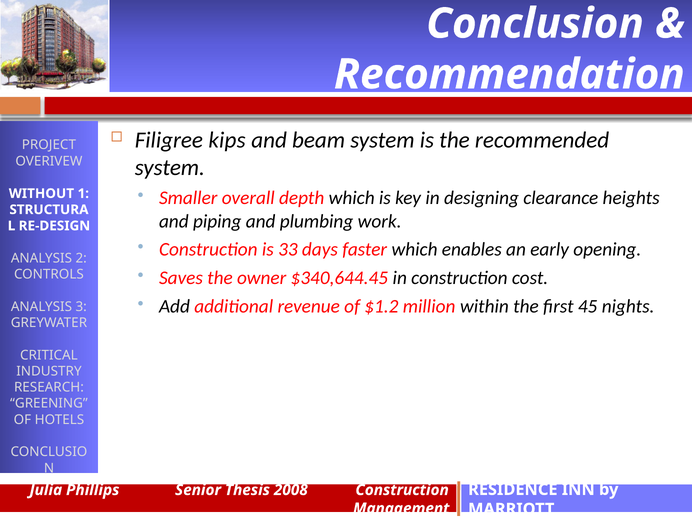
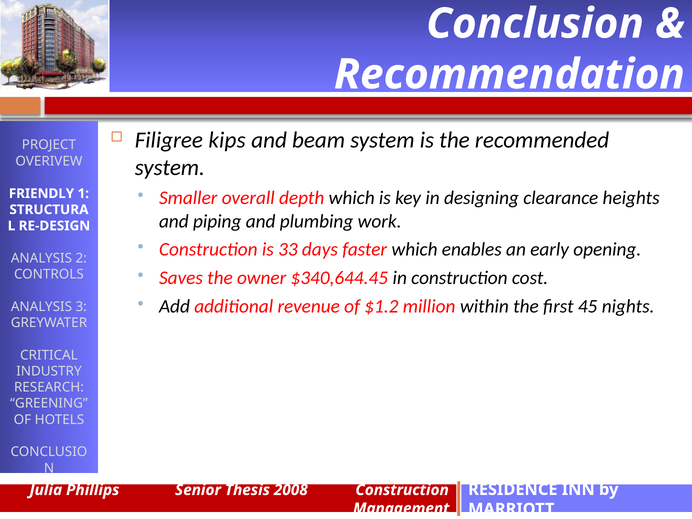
WITHOUT: WITHOUT -> FRIENDLY
